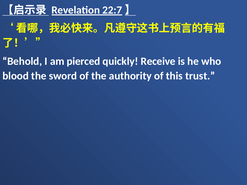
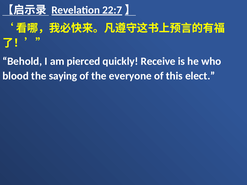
sword: sword -> saying
authority: authority -> everyone
trust: trust -> elect
